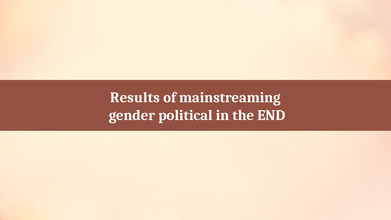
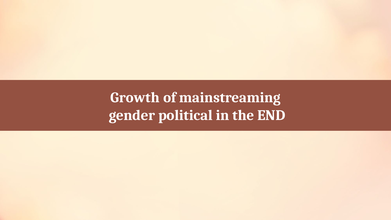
Results: Results -> Growth
